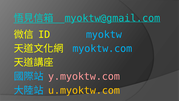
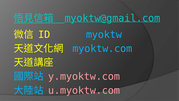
u.myoktw.com colour: yellow -> pink
